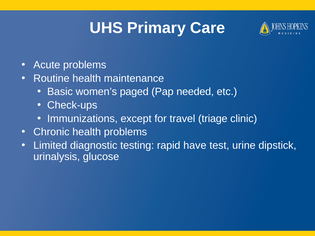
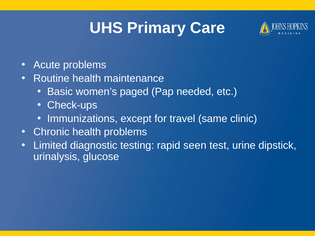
triage: triage -> same
have: have -> seen
